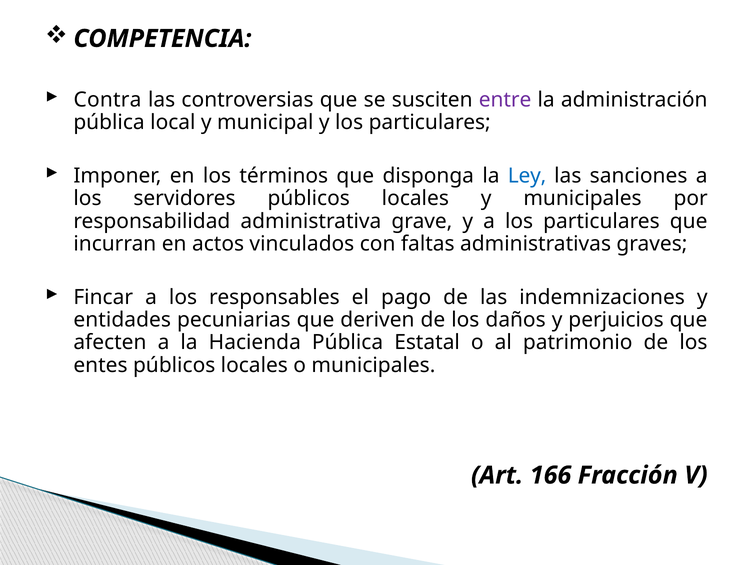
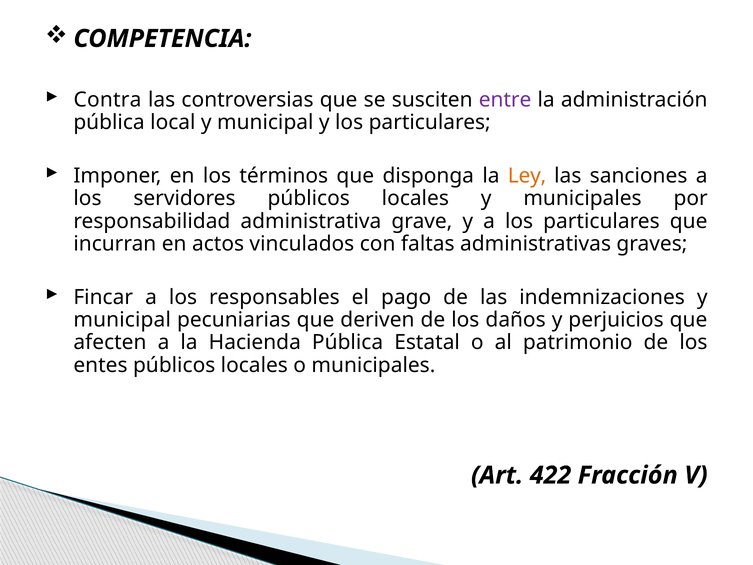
Ley colour: blue -> orange
entidades at (122, 320): entidades -> municipal
166: 166 -> 422
